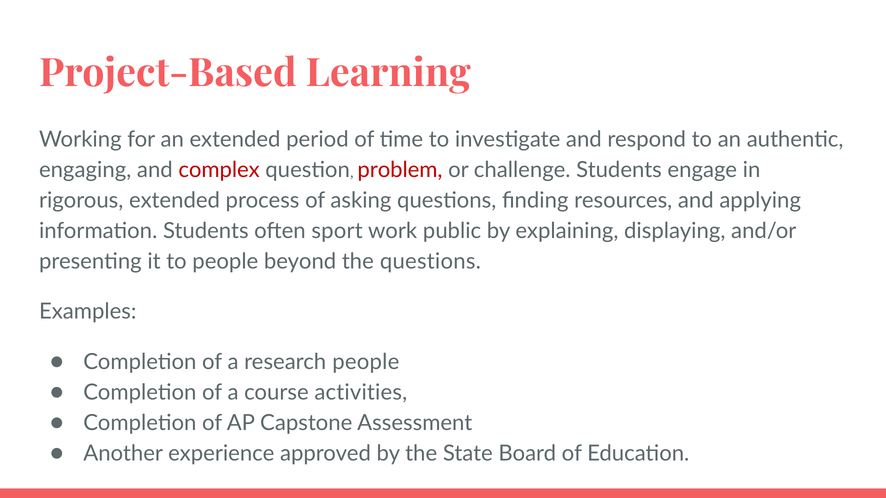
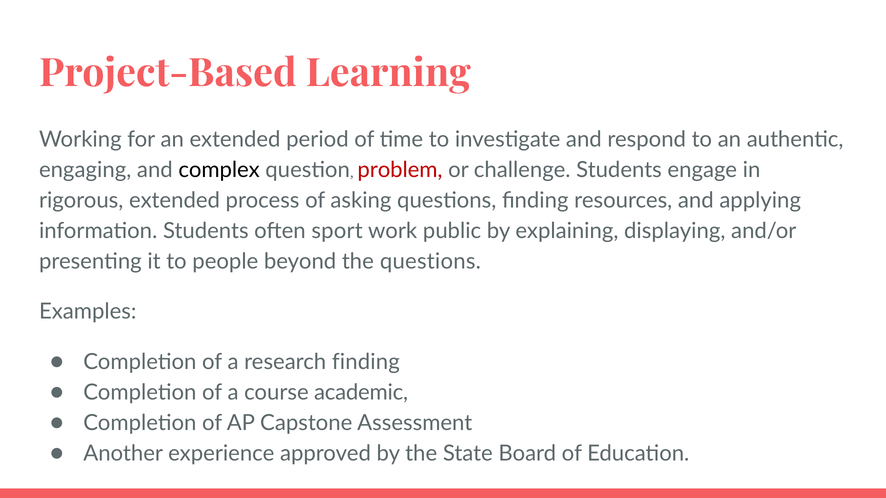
complex colour: red -> black
research people: people -> finding
activities: activities -> academic
